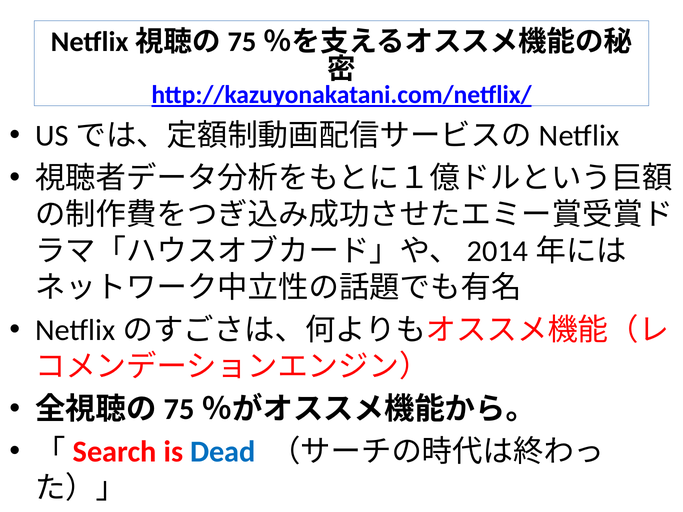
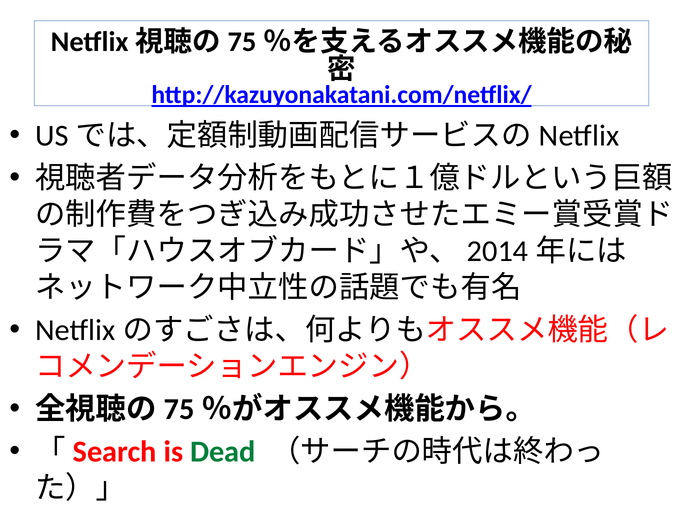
Dead colour: blue -> green
